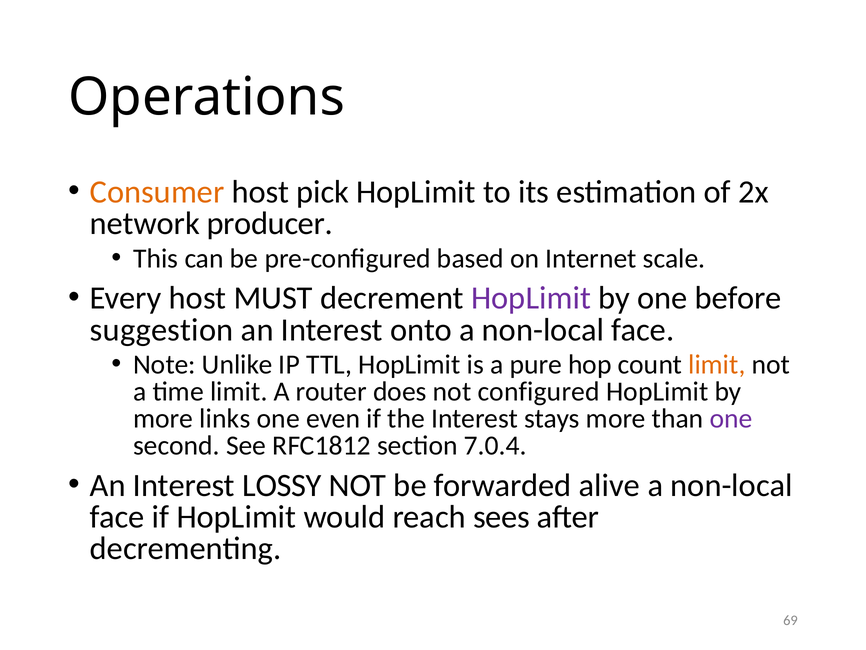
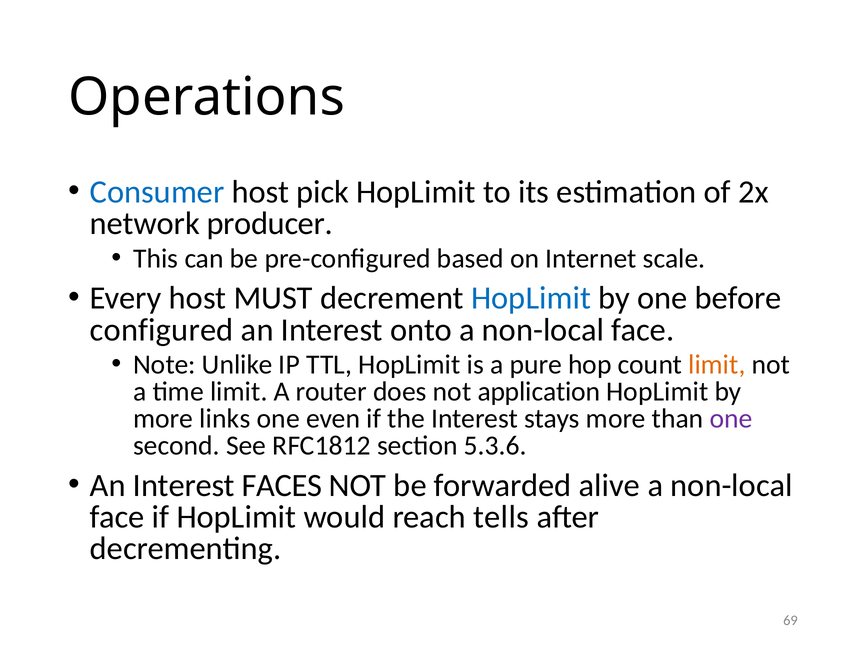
Consumer colour: orange -> blue
HopLimit at (531, 298) colour: purple -> blue
suggestion: suggestion -> configured
configured: configured -> application
7.0.4: 7.0.4 -> 5.3.6
LOSSY: LOSSY -> FACES
sees: sees -> tells
